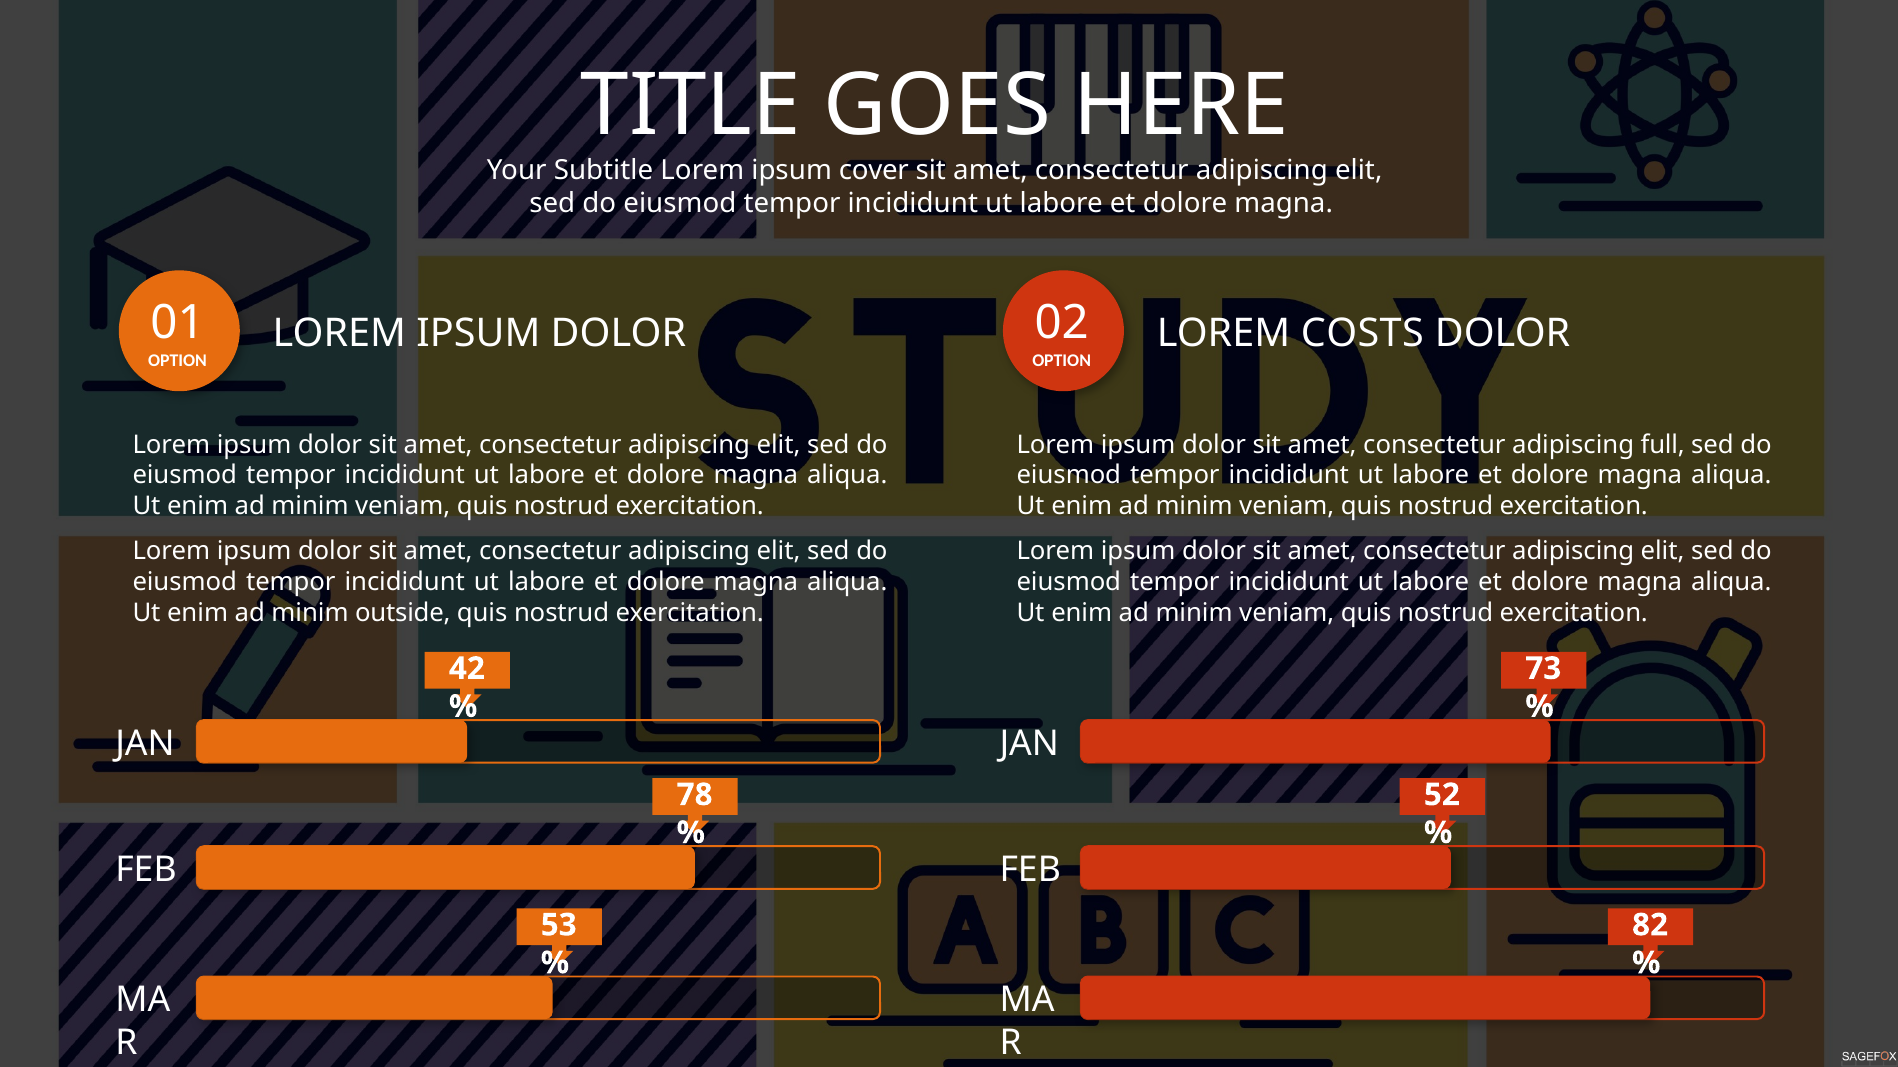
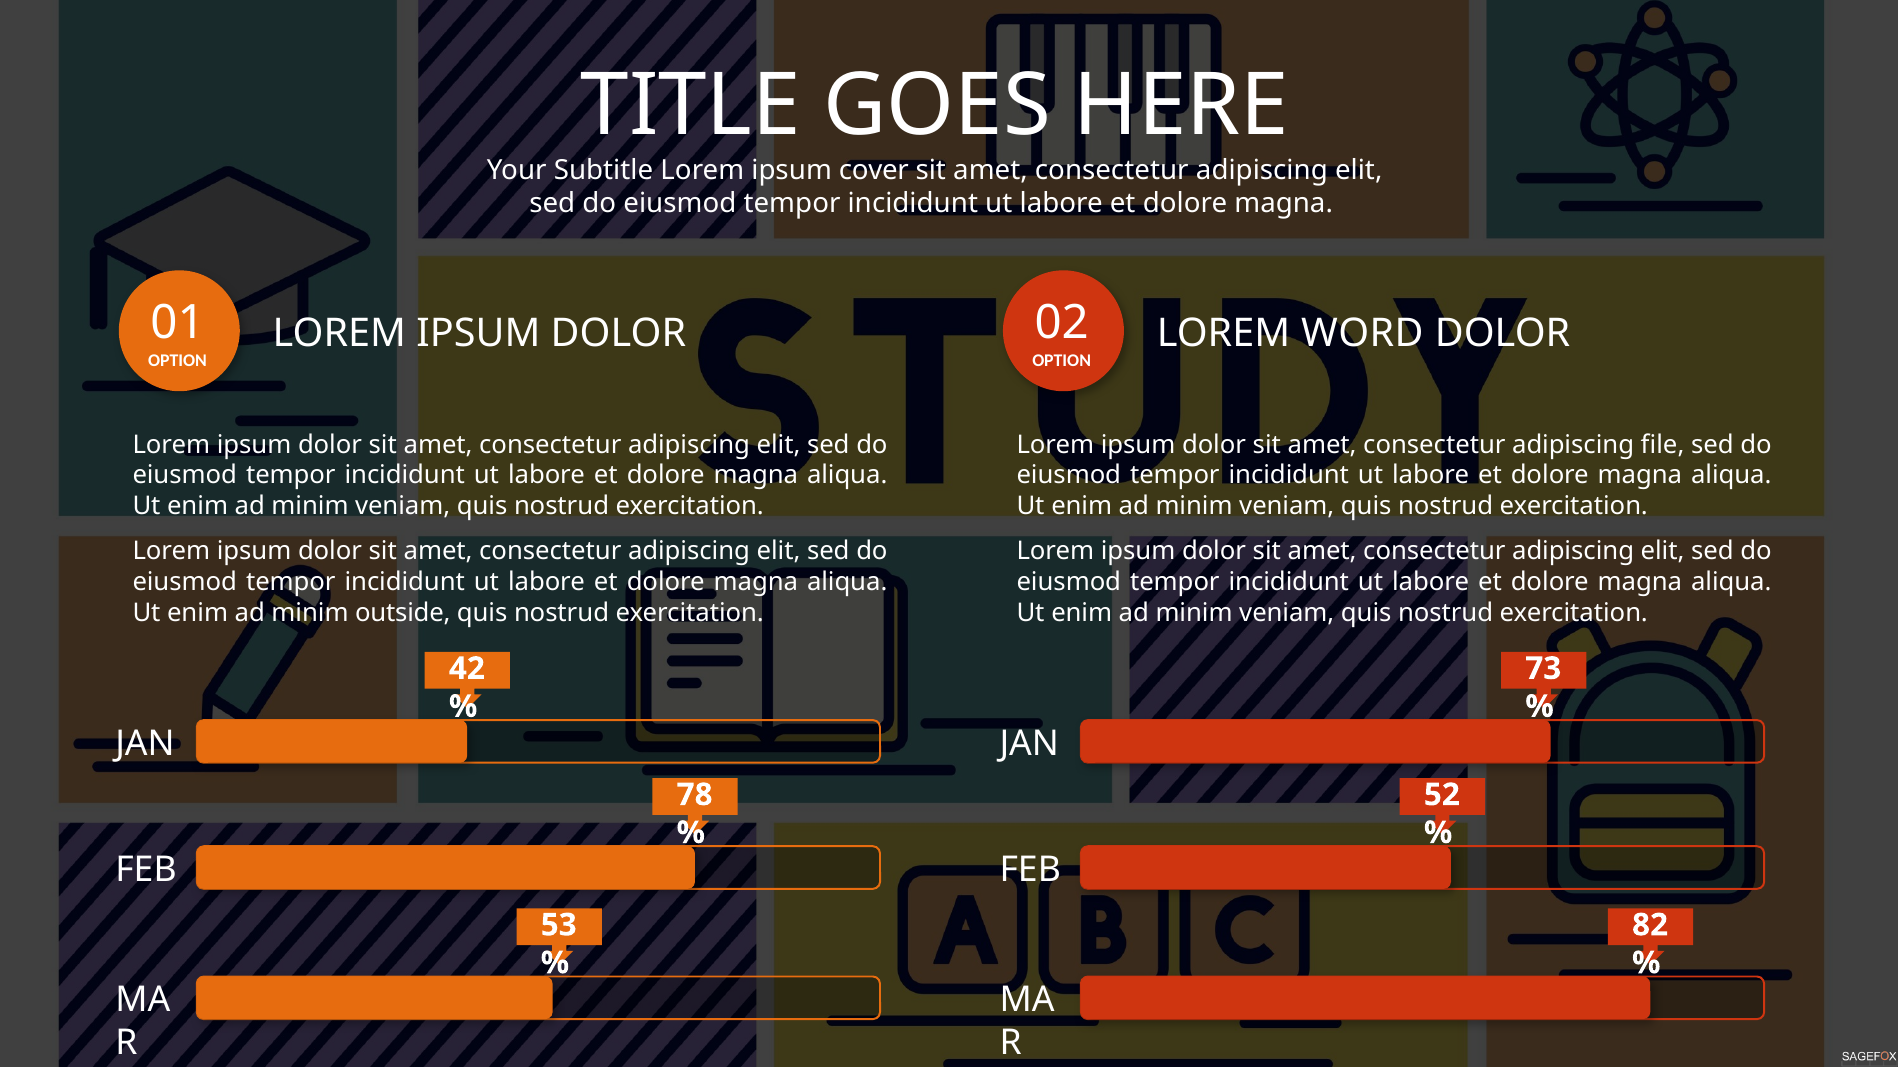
COSTS: COSTS -> WORD
full: full -> file
